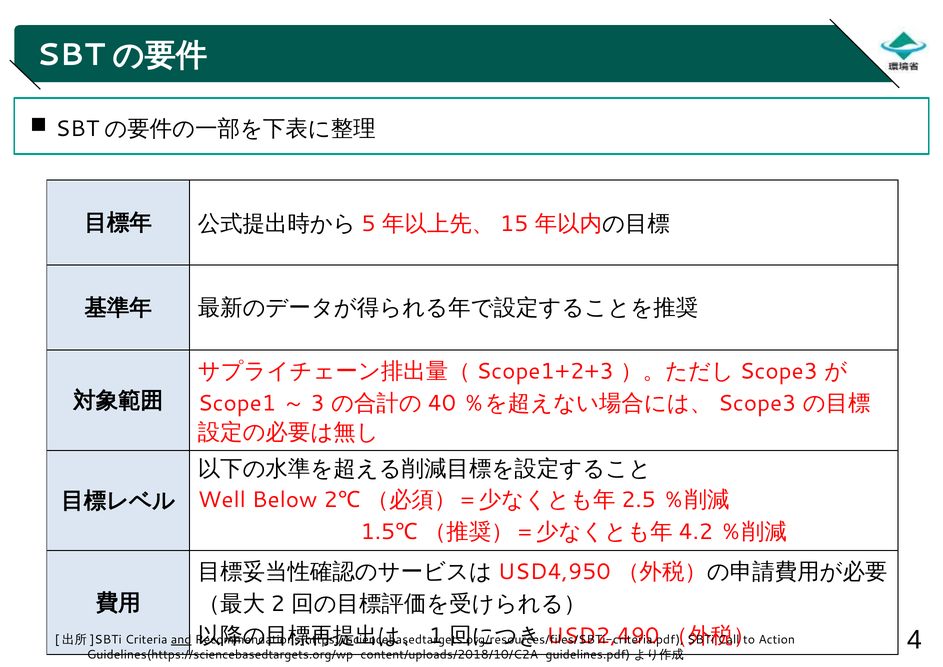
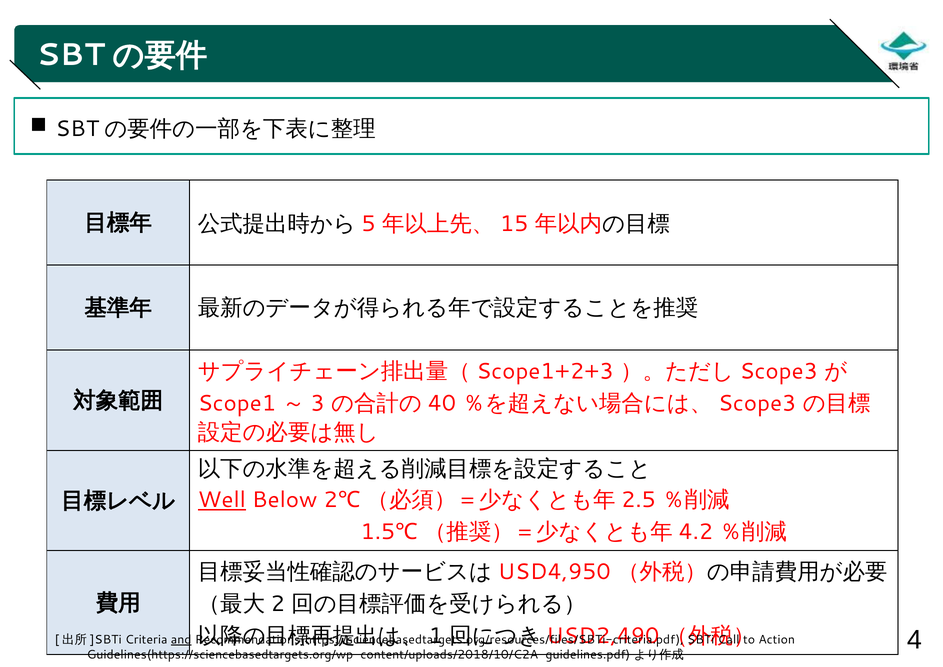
Well underline: none -> present
